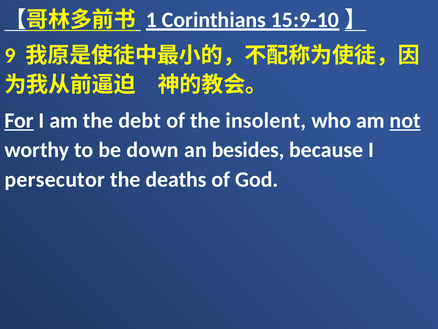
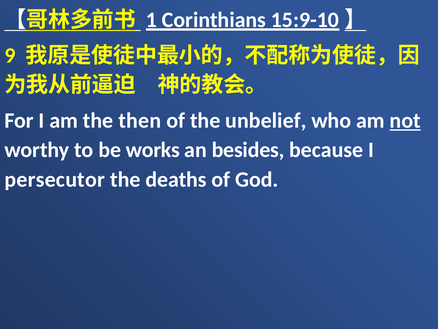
For underline: present -> none
debt: debt -> then
insolent: insolent -> unbelief
down: down -> works
